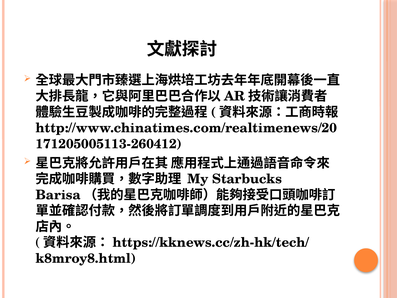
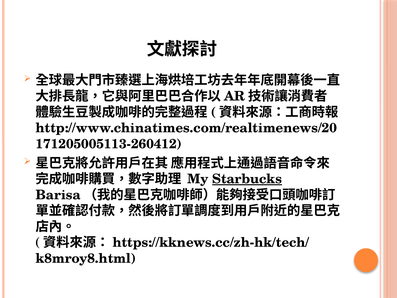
Starbucks underline: none -> present
